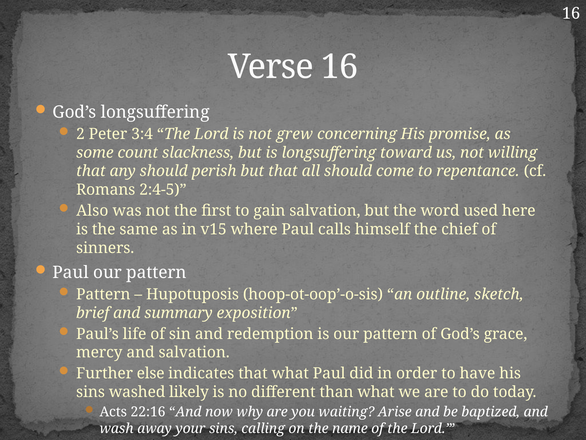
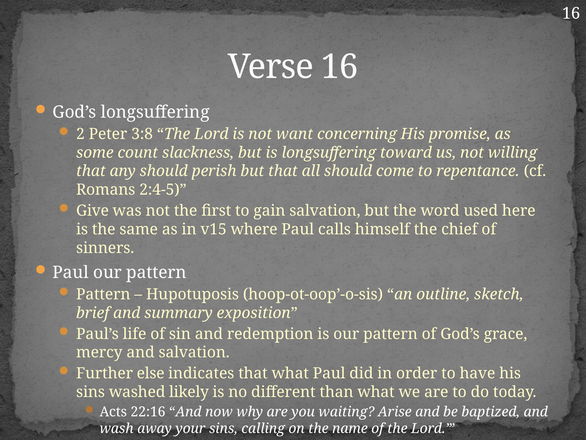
3:4: 3:4 -> 3:8
grew: grew -> want
Also: Also -> Give
